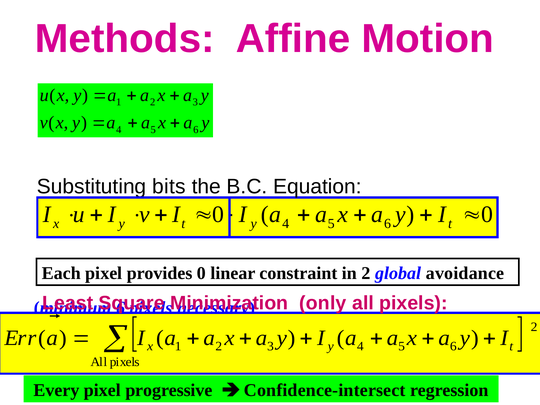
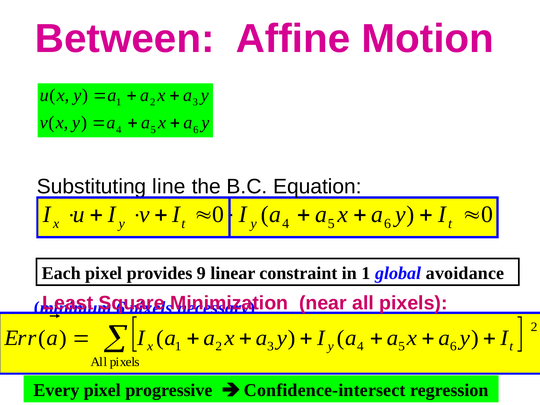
Methods: Methods -> Between
bits: bits -> line
provides 0: 0 -> 9
in 2: 2 -> 1
only: only -> near
